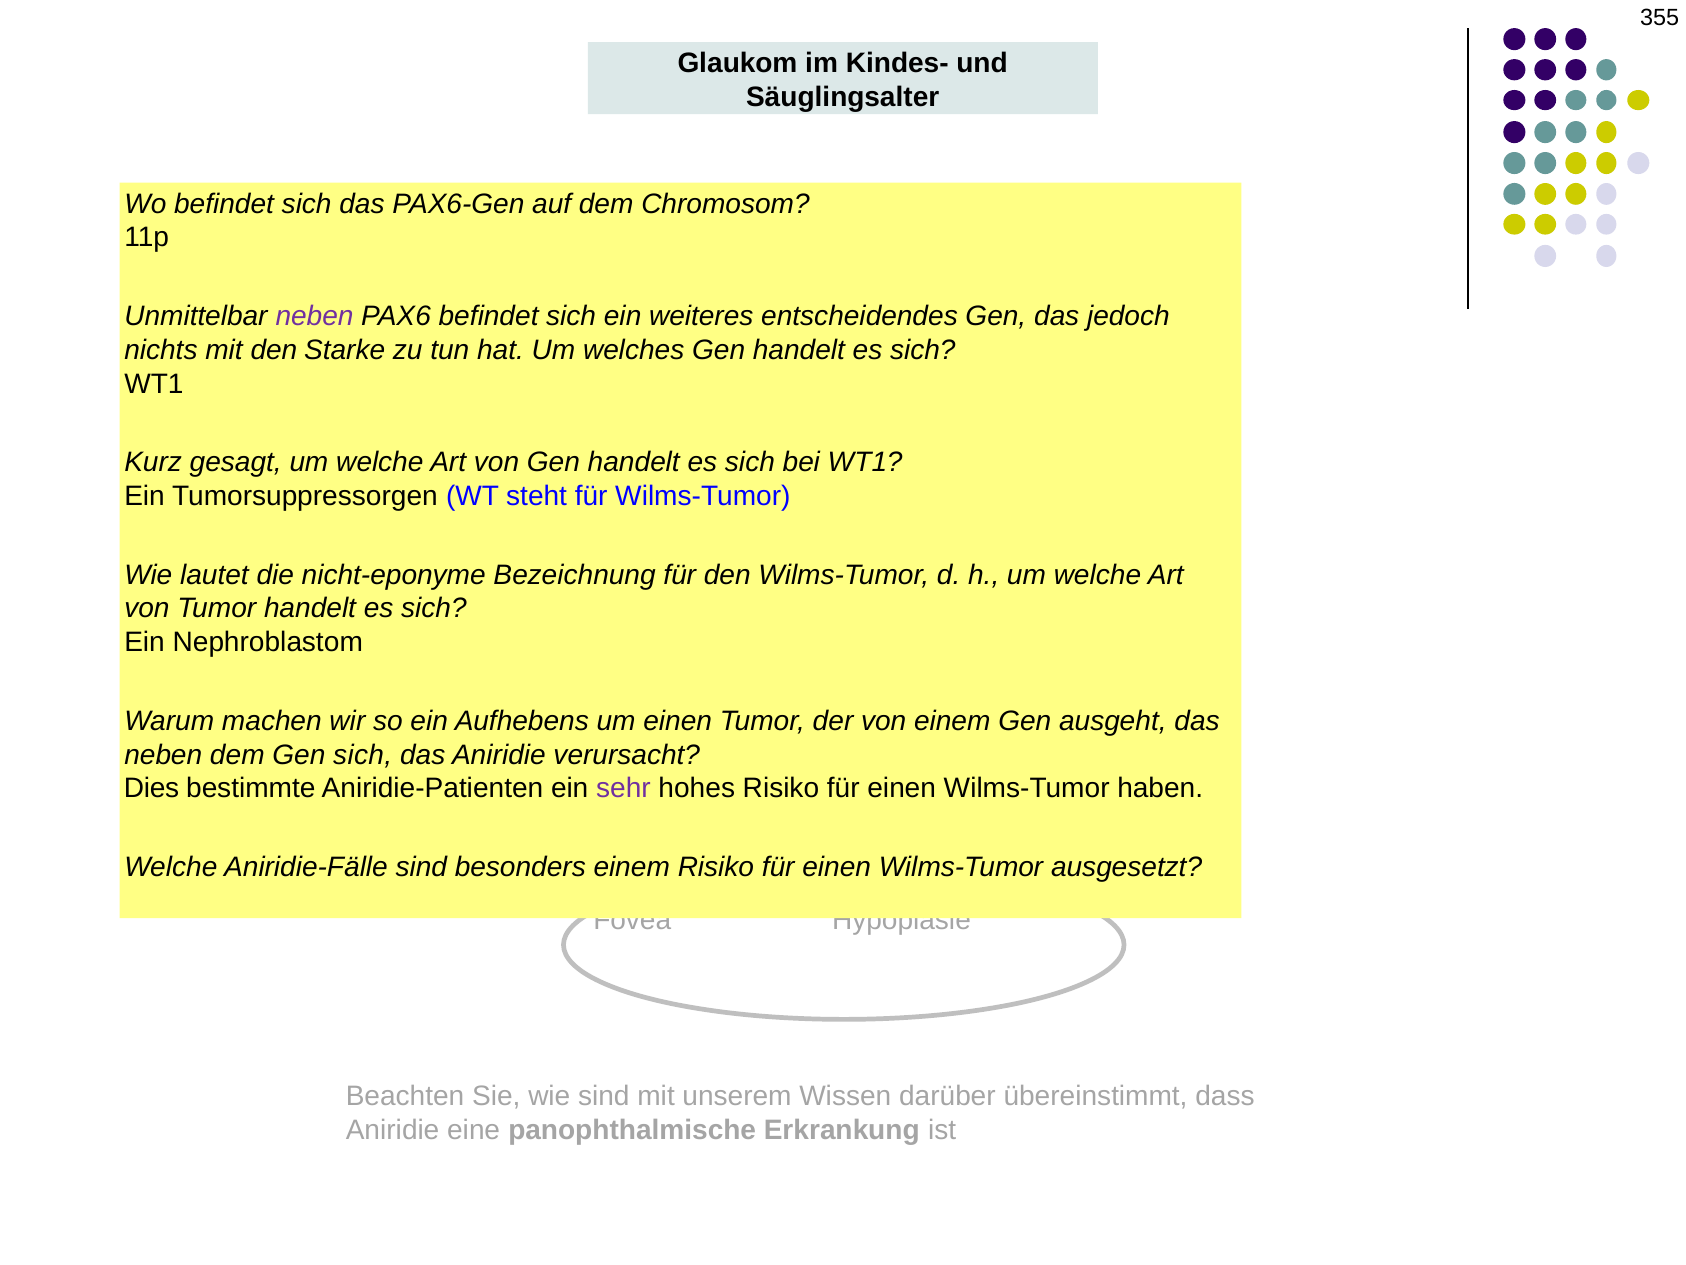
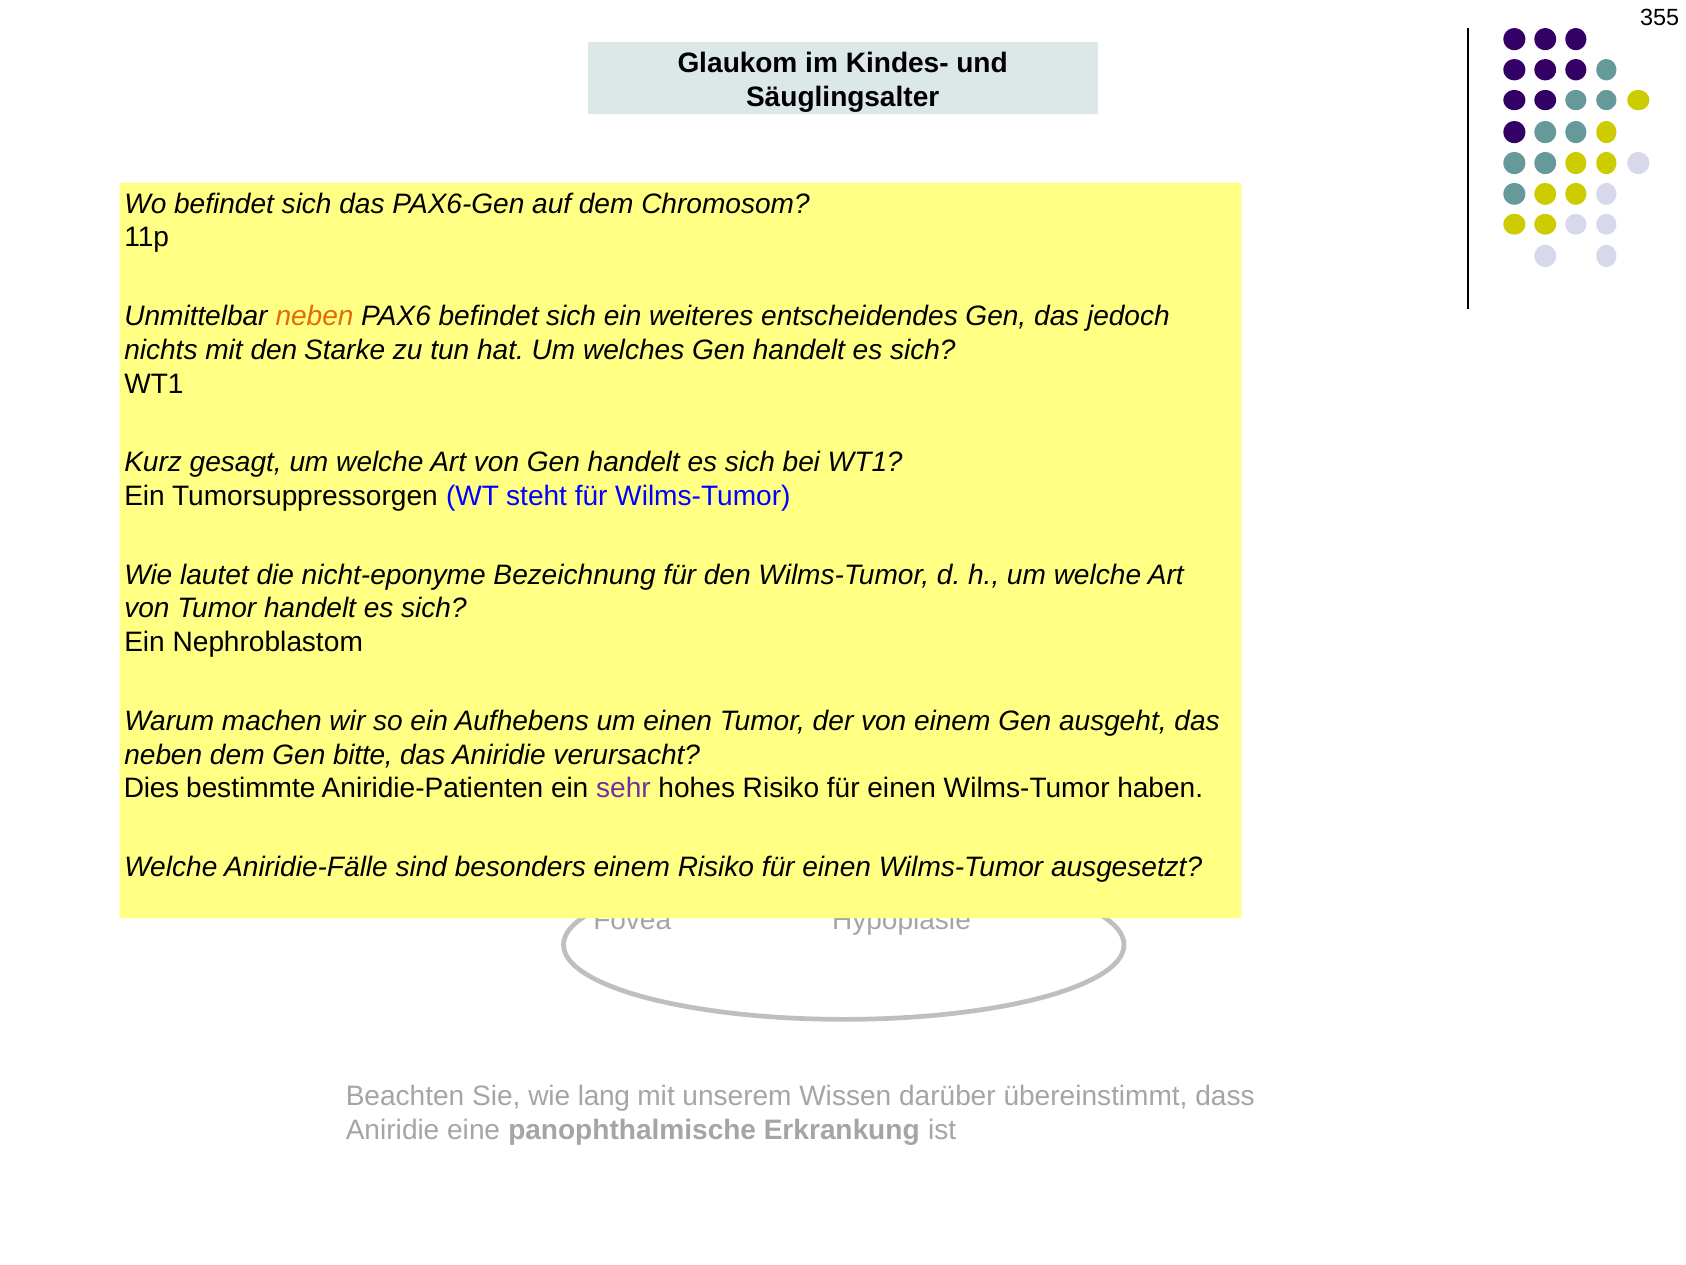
neben at (315, 316) colour: purple -> orange
Gen sich: sich -> bitte
wie sind: sind -> lang
